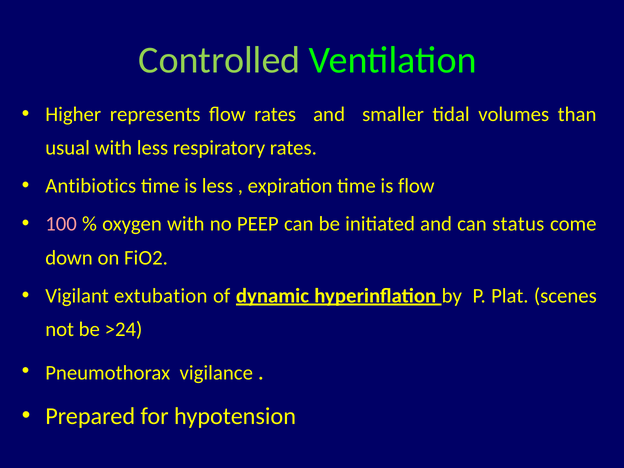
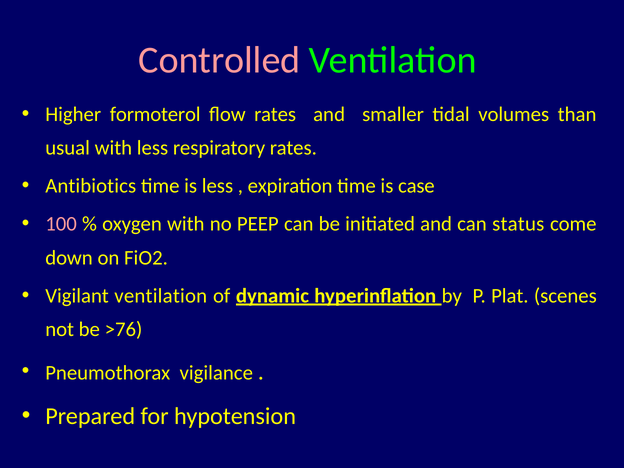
Controlled colour: light green -> pink
represents: represents -> formoterol
is flow: flow -> case
Vigilant extubation: extubation -> ventilation
>24: >24 -> >76
